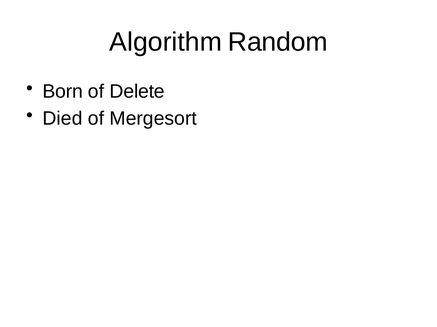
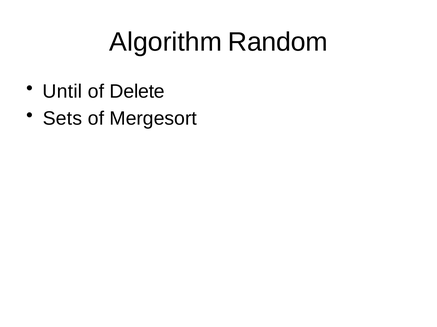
Born: Born -> Until
Died: Died -> Sets
